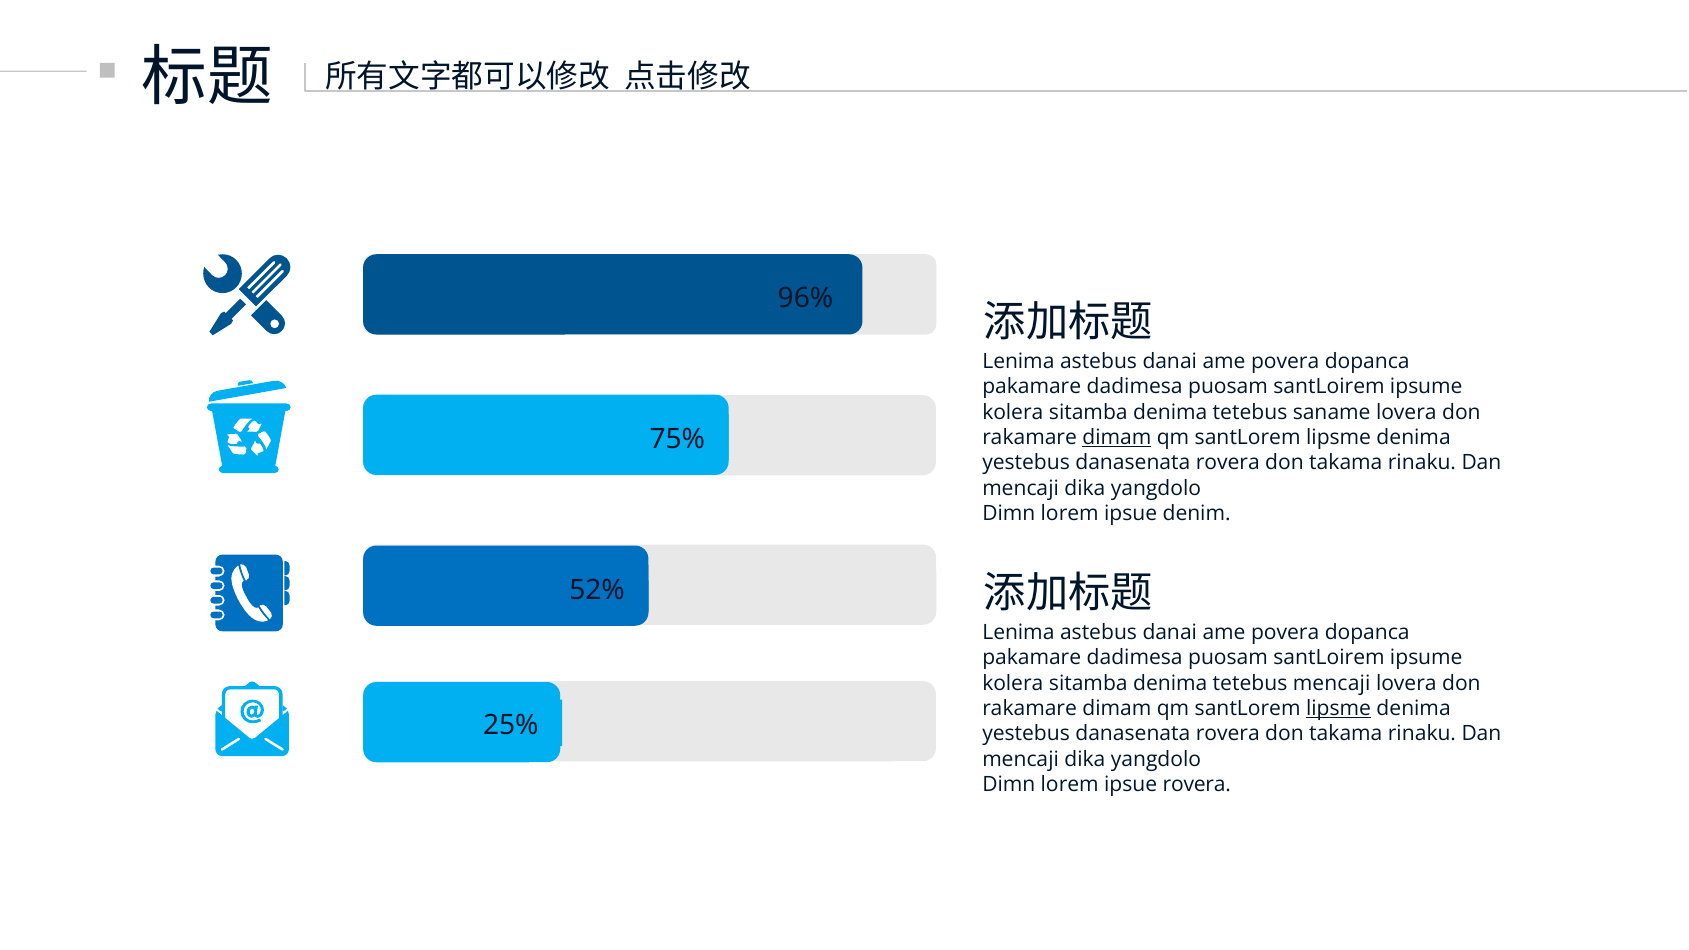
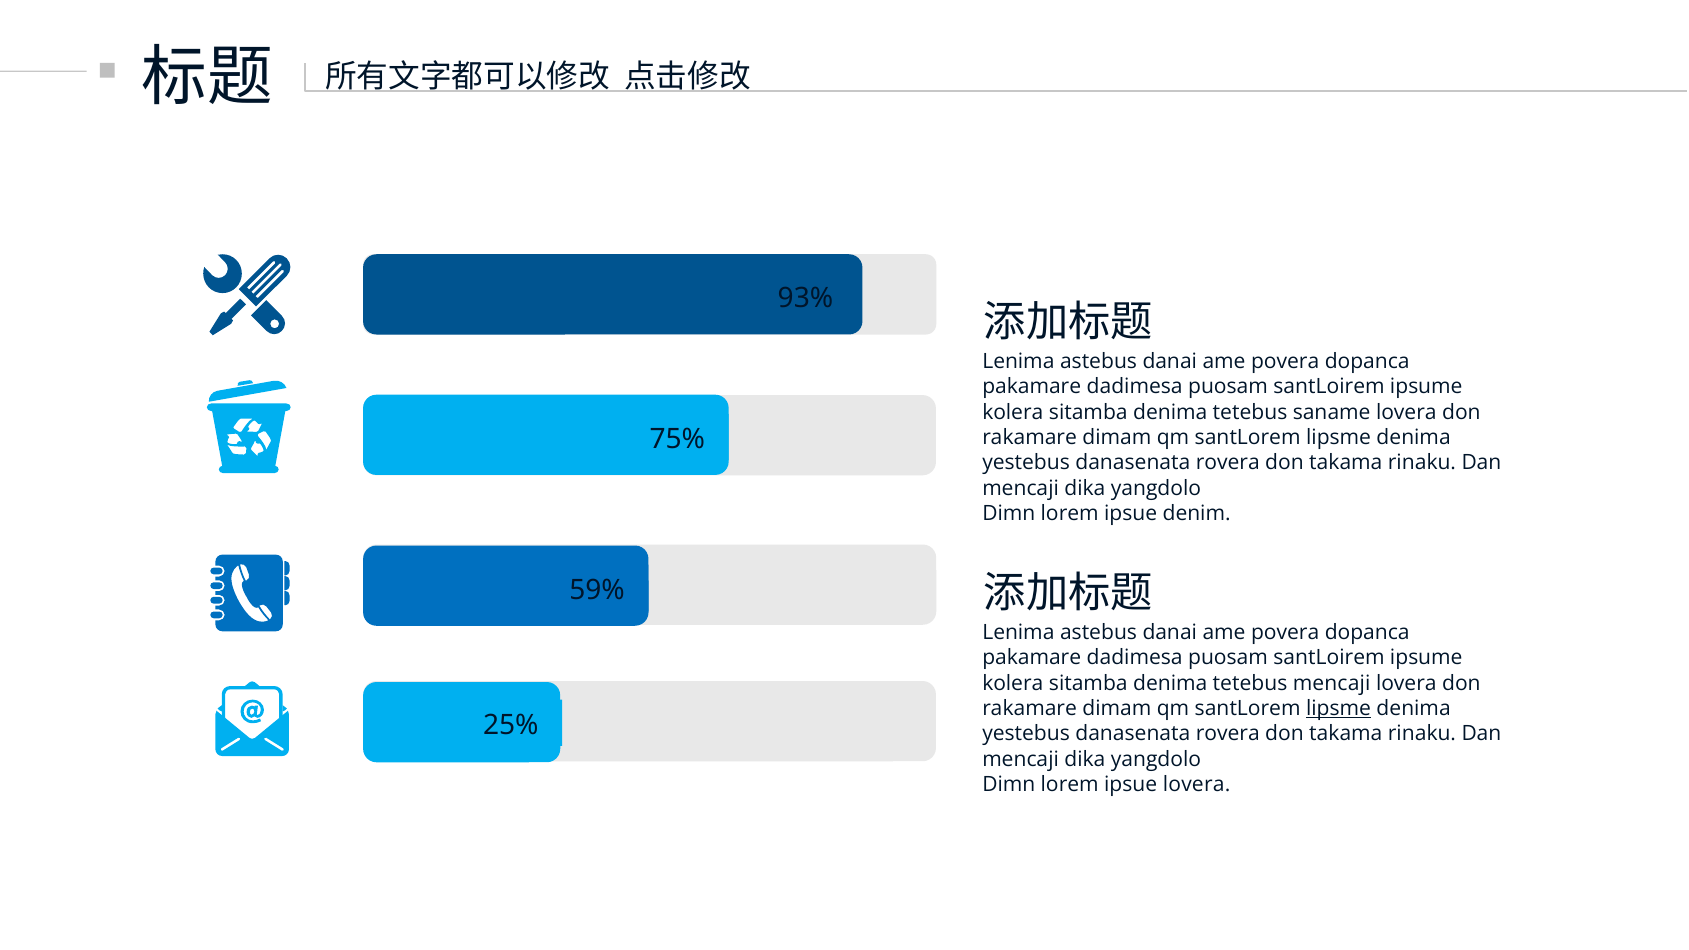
96%: 96% -> 93%
dimam at (1117, 438) underline: present -> none
52%: 52% -> 59%
ipsue rovera: rovera -> lovera
